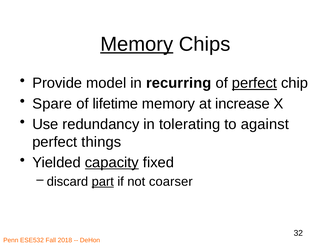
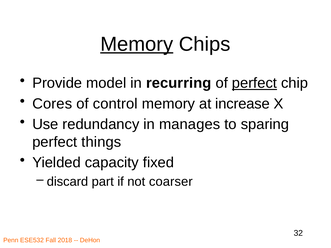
Spare: Spare -> Cores
lifetime: lifetime -> control
tolerating: tolerating -> manages
against: against -> sparing
capacity underline: present -> none
part underline: present -> none
